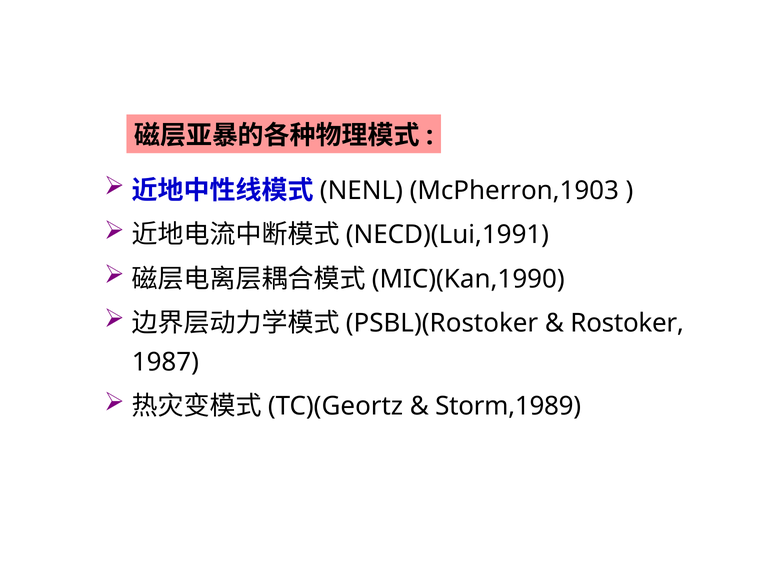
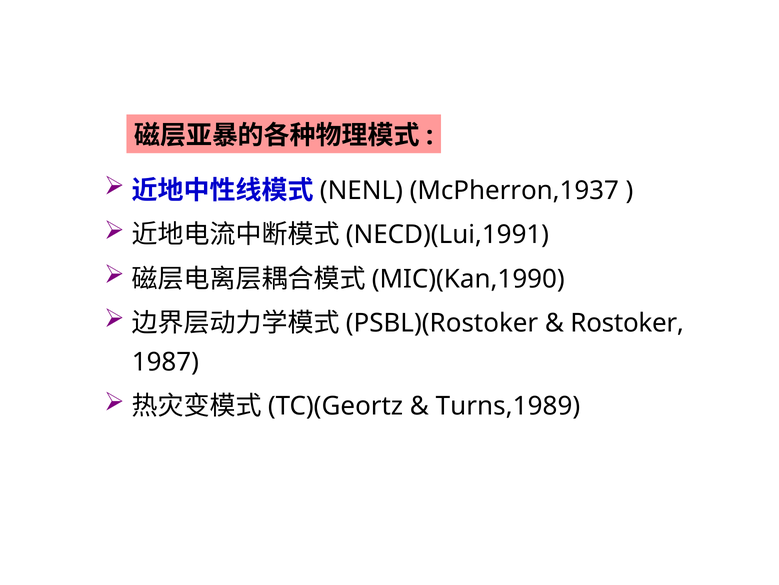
McPherron,1903: McPherron,1903 -> McPherron,1937
Storm,1989: Storm,1989 -> Turns,1989
